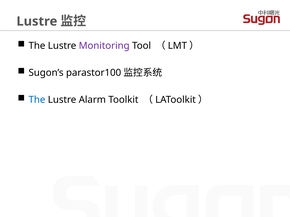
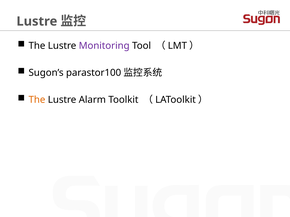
The at (37, 100) colour: blue -> orange
